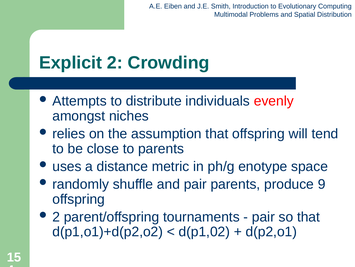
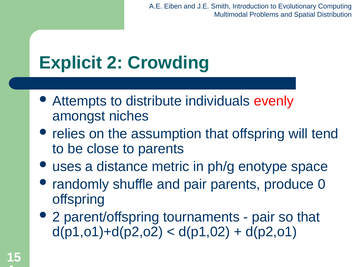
9: 9 -> 0
